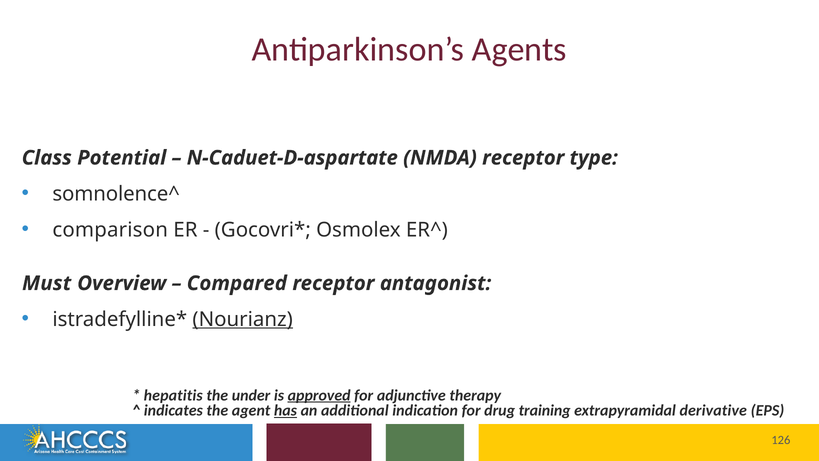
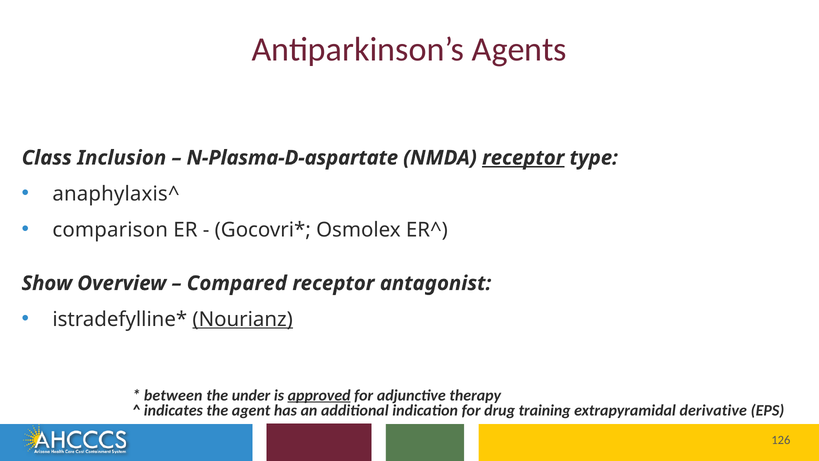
Potential: Potential -> Inclusion
N-Caduet-D-aspartate: N-Caduet-D-aspartate -> N-Plasma-D-aspartate
receptor at (523, 158) underline: none -> present
somnolence^: somnolence^ -> anaphylaxis^
Must: Must -> Show
hepatitis: hepatitis -> between
has underline: present -> none
